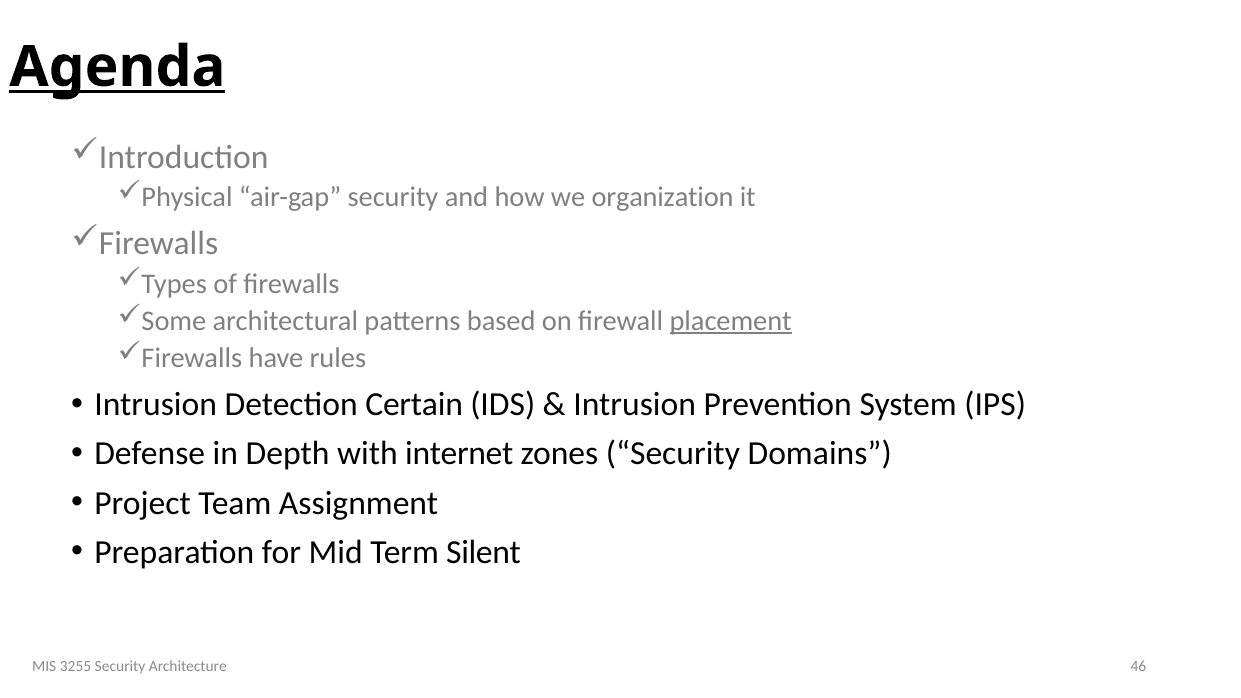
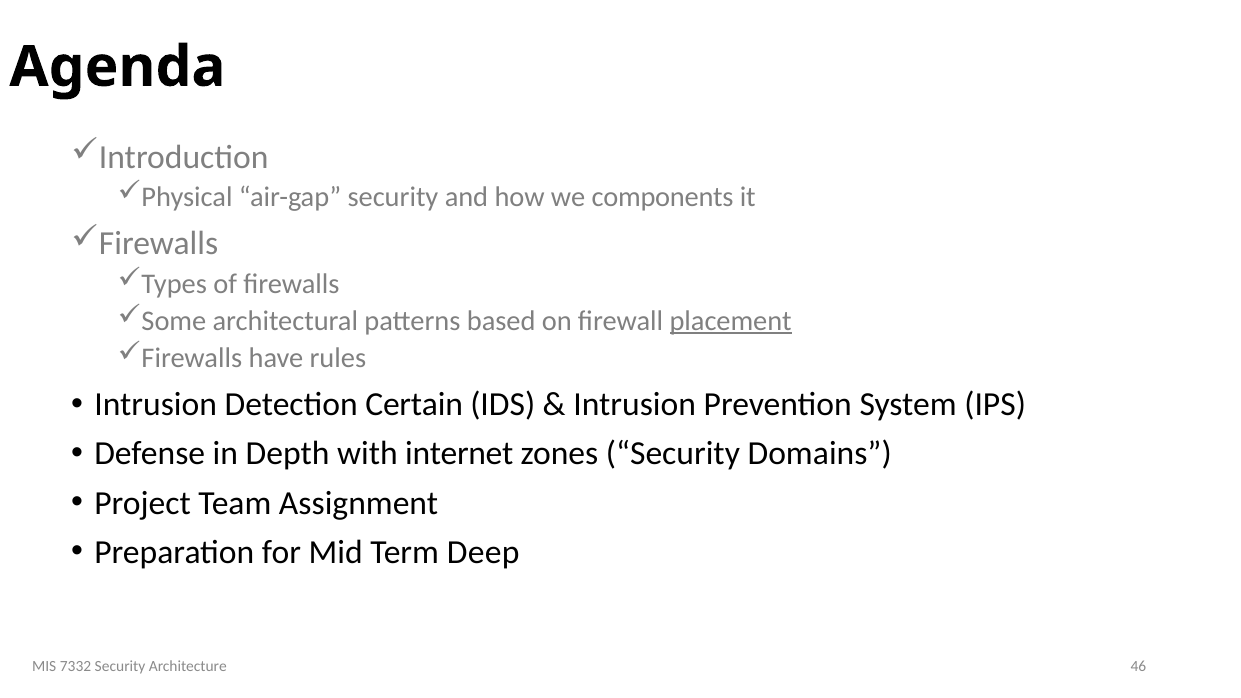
Agenda underline: present -> none
organization: organization -> components
Silent: Silent -> Deep
3255: 3255 -> 7332
